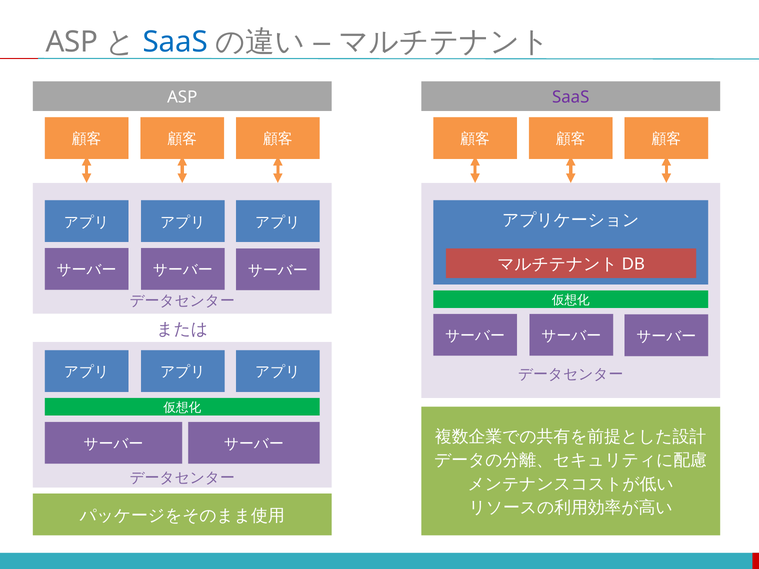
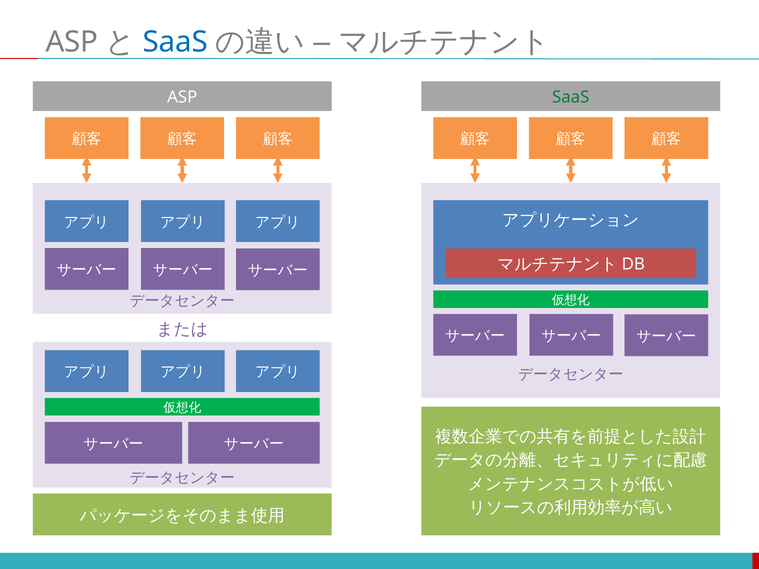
SaaS at (571, 97) colour: purple -> green
